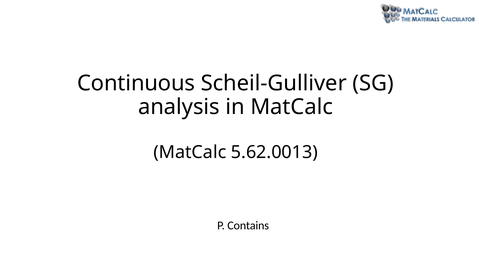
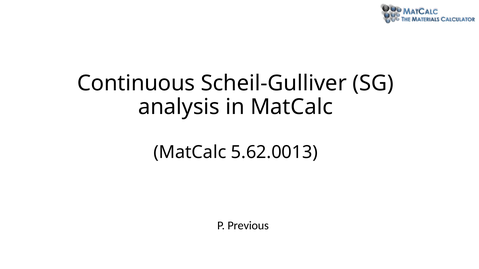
Contains: Contains -> Previous
